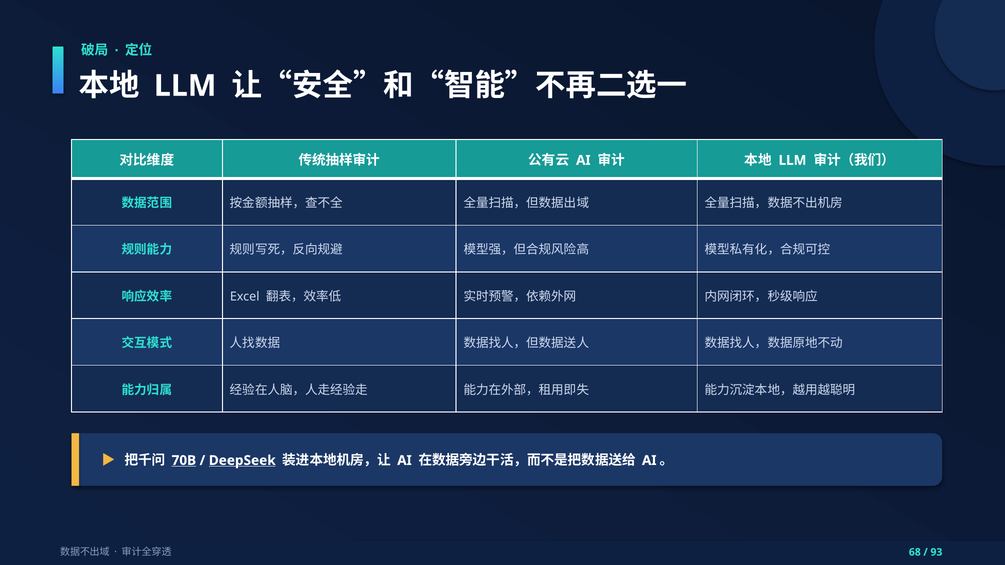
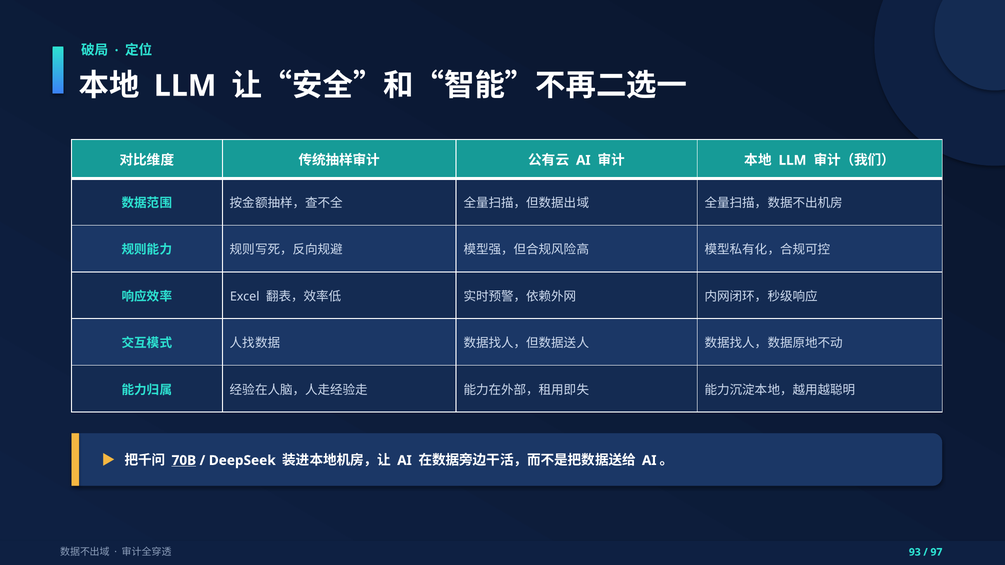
DeepSeek underline: present -> none
68: 68 -> 93
93: 93 -> 97
